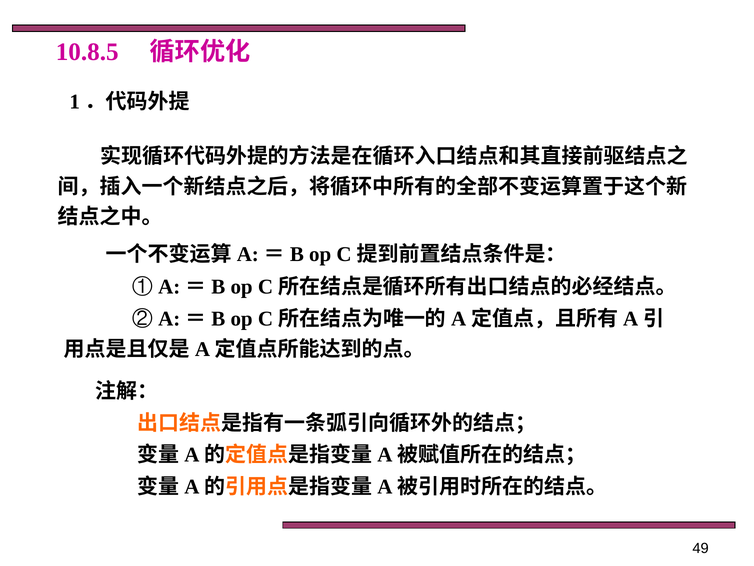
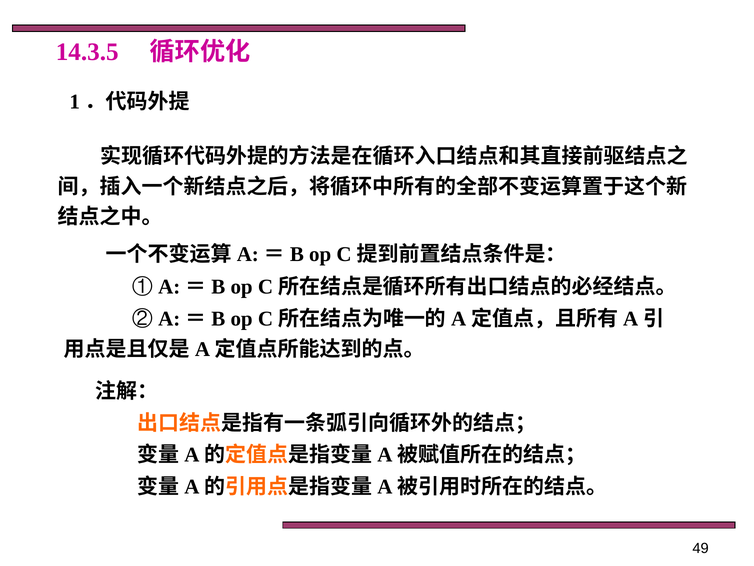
10.8.5: 10.8.5 -> 14.3.5
